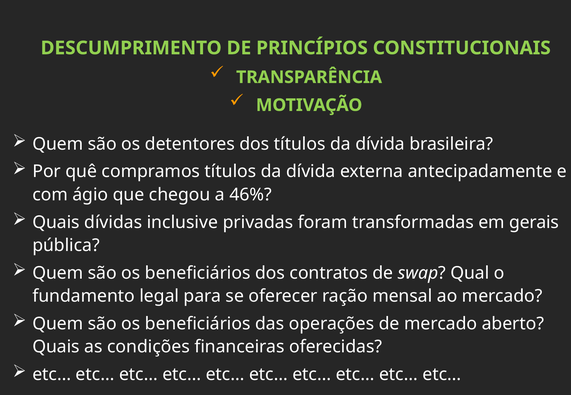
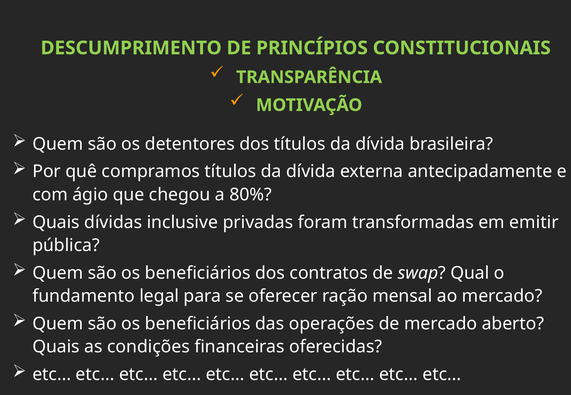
46%: 46% -> 80%
gerais: gerais -> emitir
